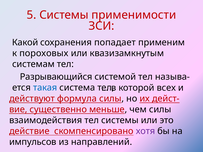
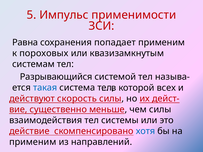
5 Системы: Системы -> Импульс
Какой: Какой -> Равна
формула: формула -> скорость
хотя colour: purple -> blue
импульсов at (33, 142): импульсов -> применим
